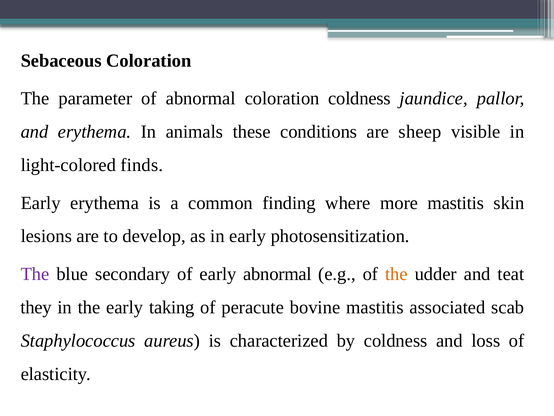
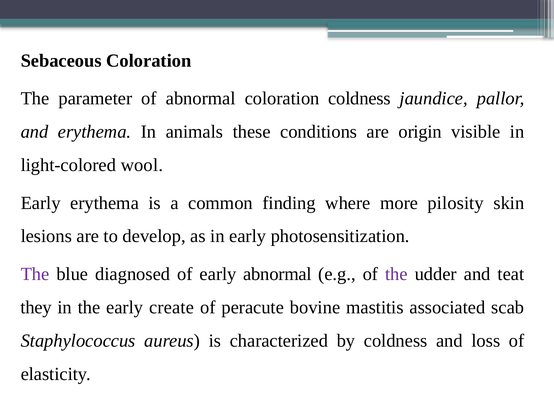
sheep: sheep -> origin
finds: finds -> wool
more mastitis: mastitis -> pilosity
secondary: secondary -> diagnosed
the at (396, 274) colour: orange -> purple
taking: taking -> create
